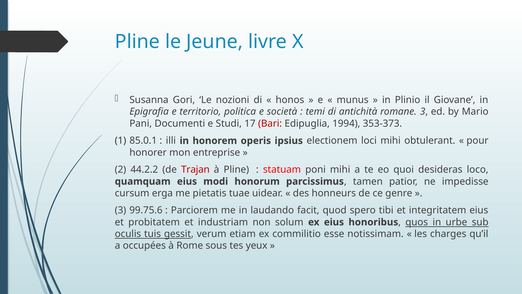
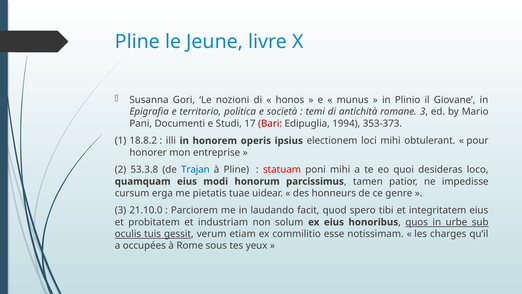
85.0.1: 85.0.1 -> 18.8.2
44.2.2: 44.2.2 -> 53.3.8
Trajan colour: red -> blue
99.75.6: 99.75.6 -> 21.10.0
